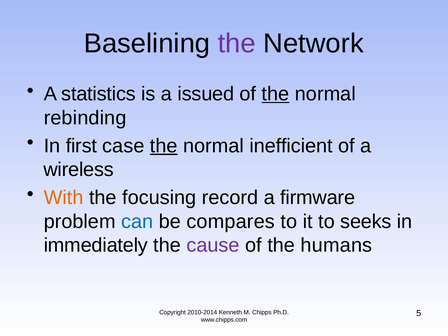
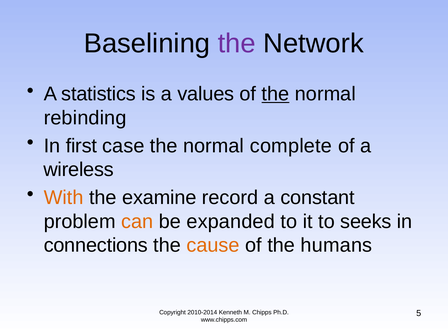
issued: issued -> values
the at (164, 146) underline: present -> none
inefficient: inefficient -> complete
focusing: focusing -> examine
firmware: firmware -> constant
can colour: blue -> orange
compares: compares -> expanded
immediately: immediately -> connections
cause colour: purple -> orange
